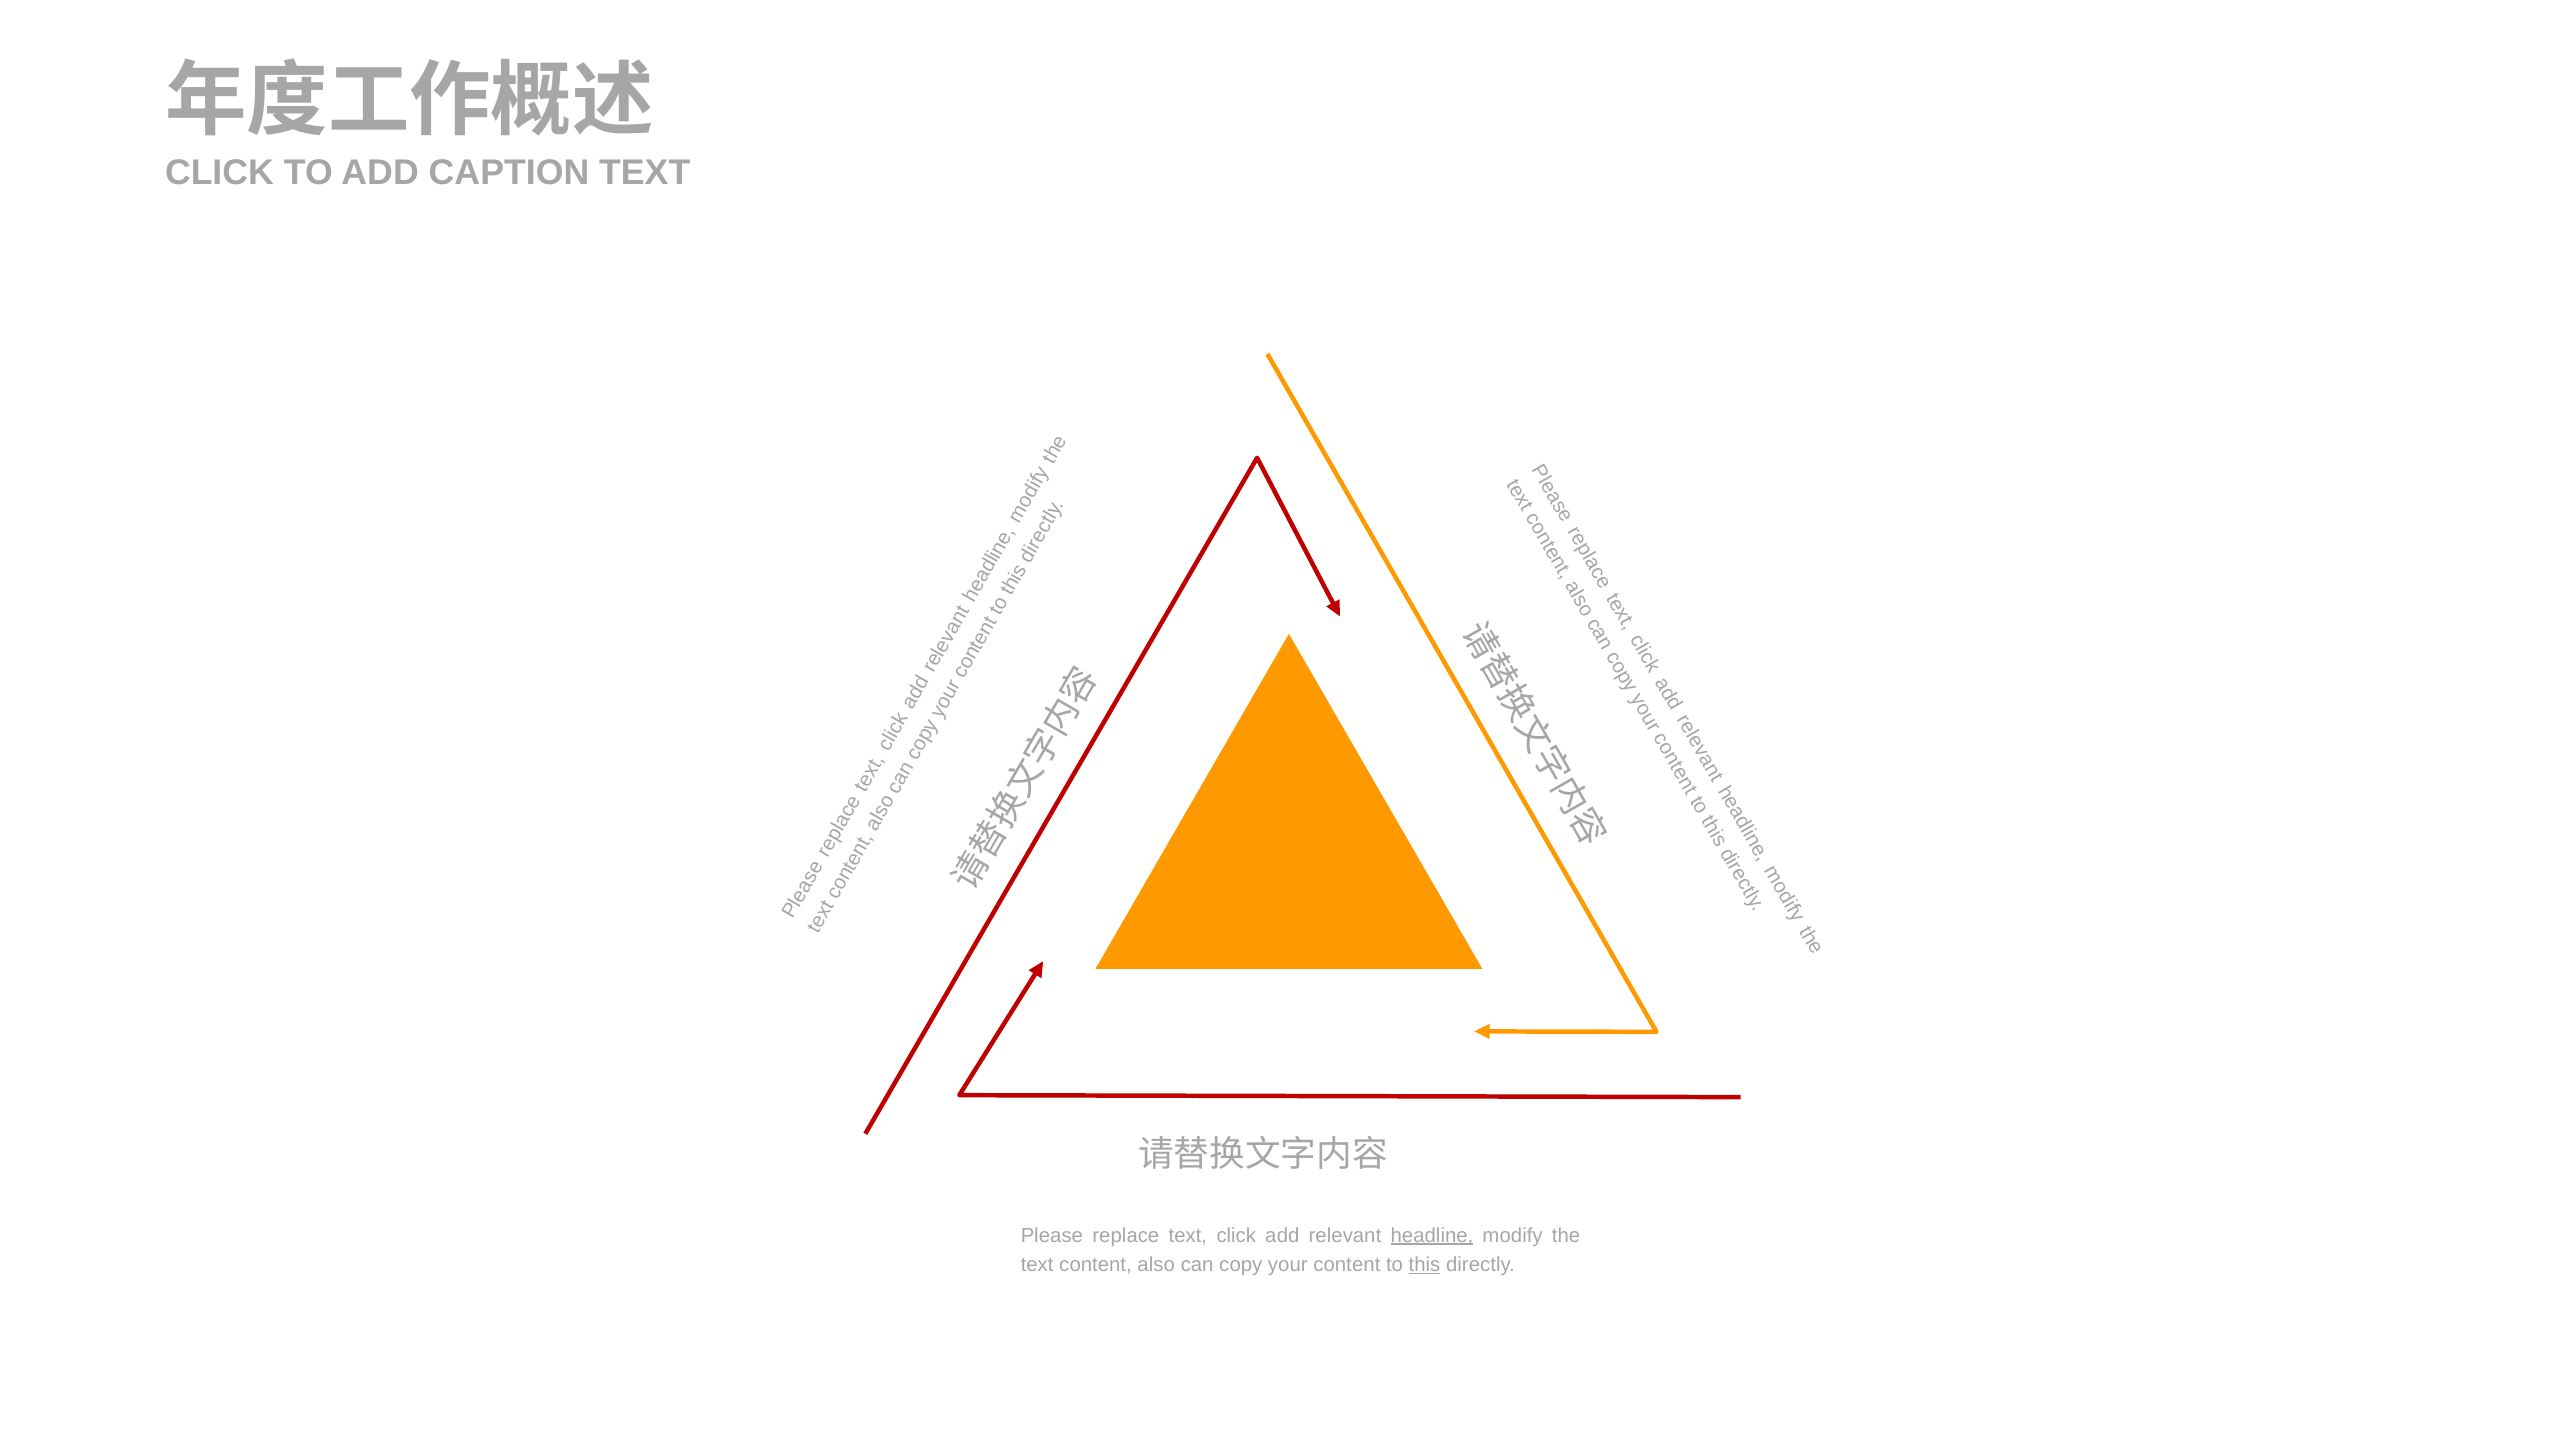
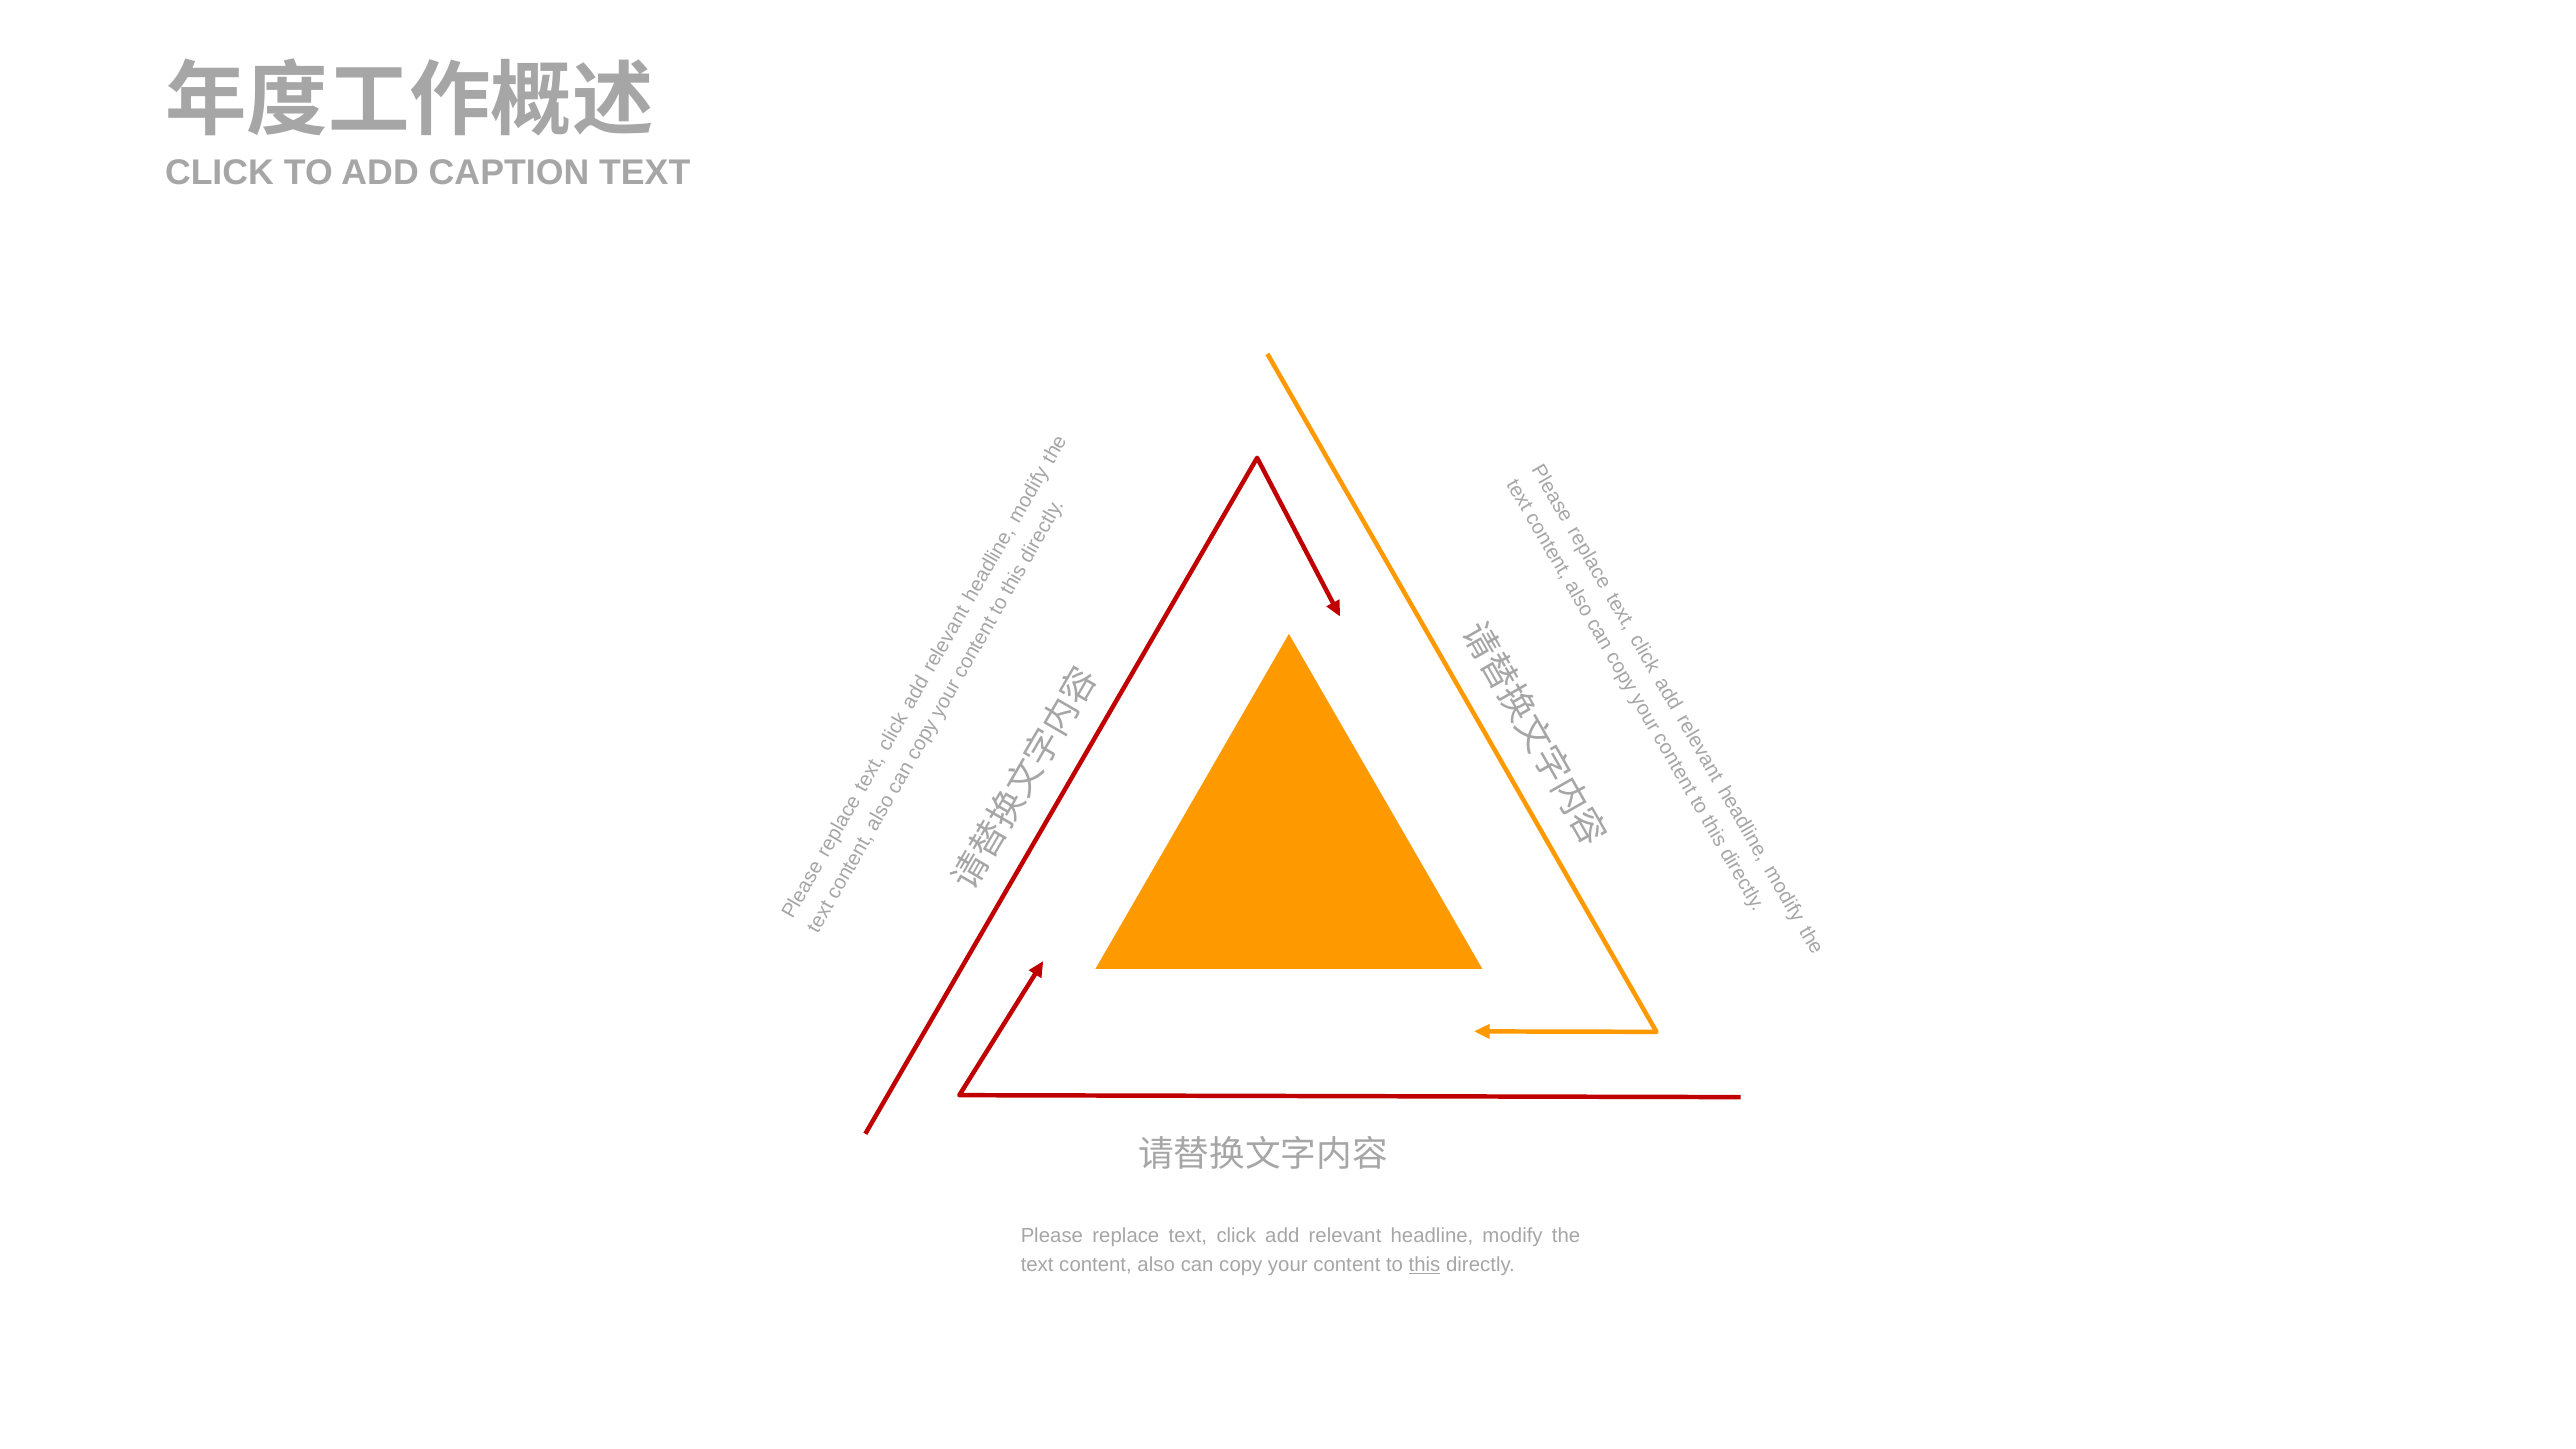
headline underline: present -> none
